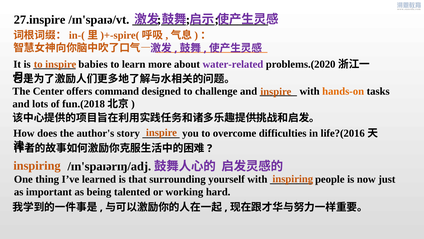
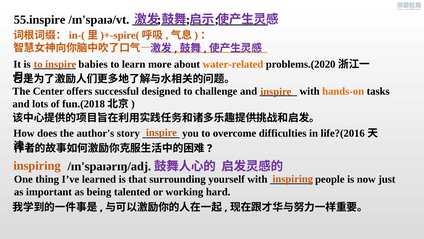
27.inspire: 27.inspire -> 55.inspire
water-related colour: purple -> orange
command: command -> successful
